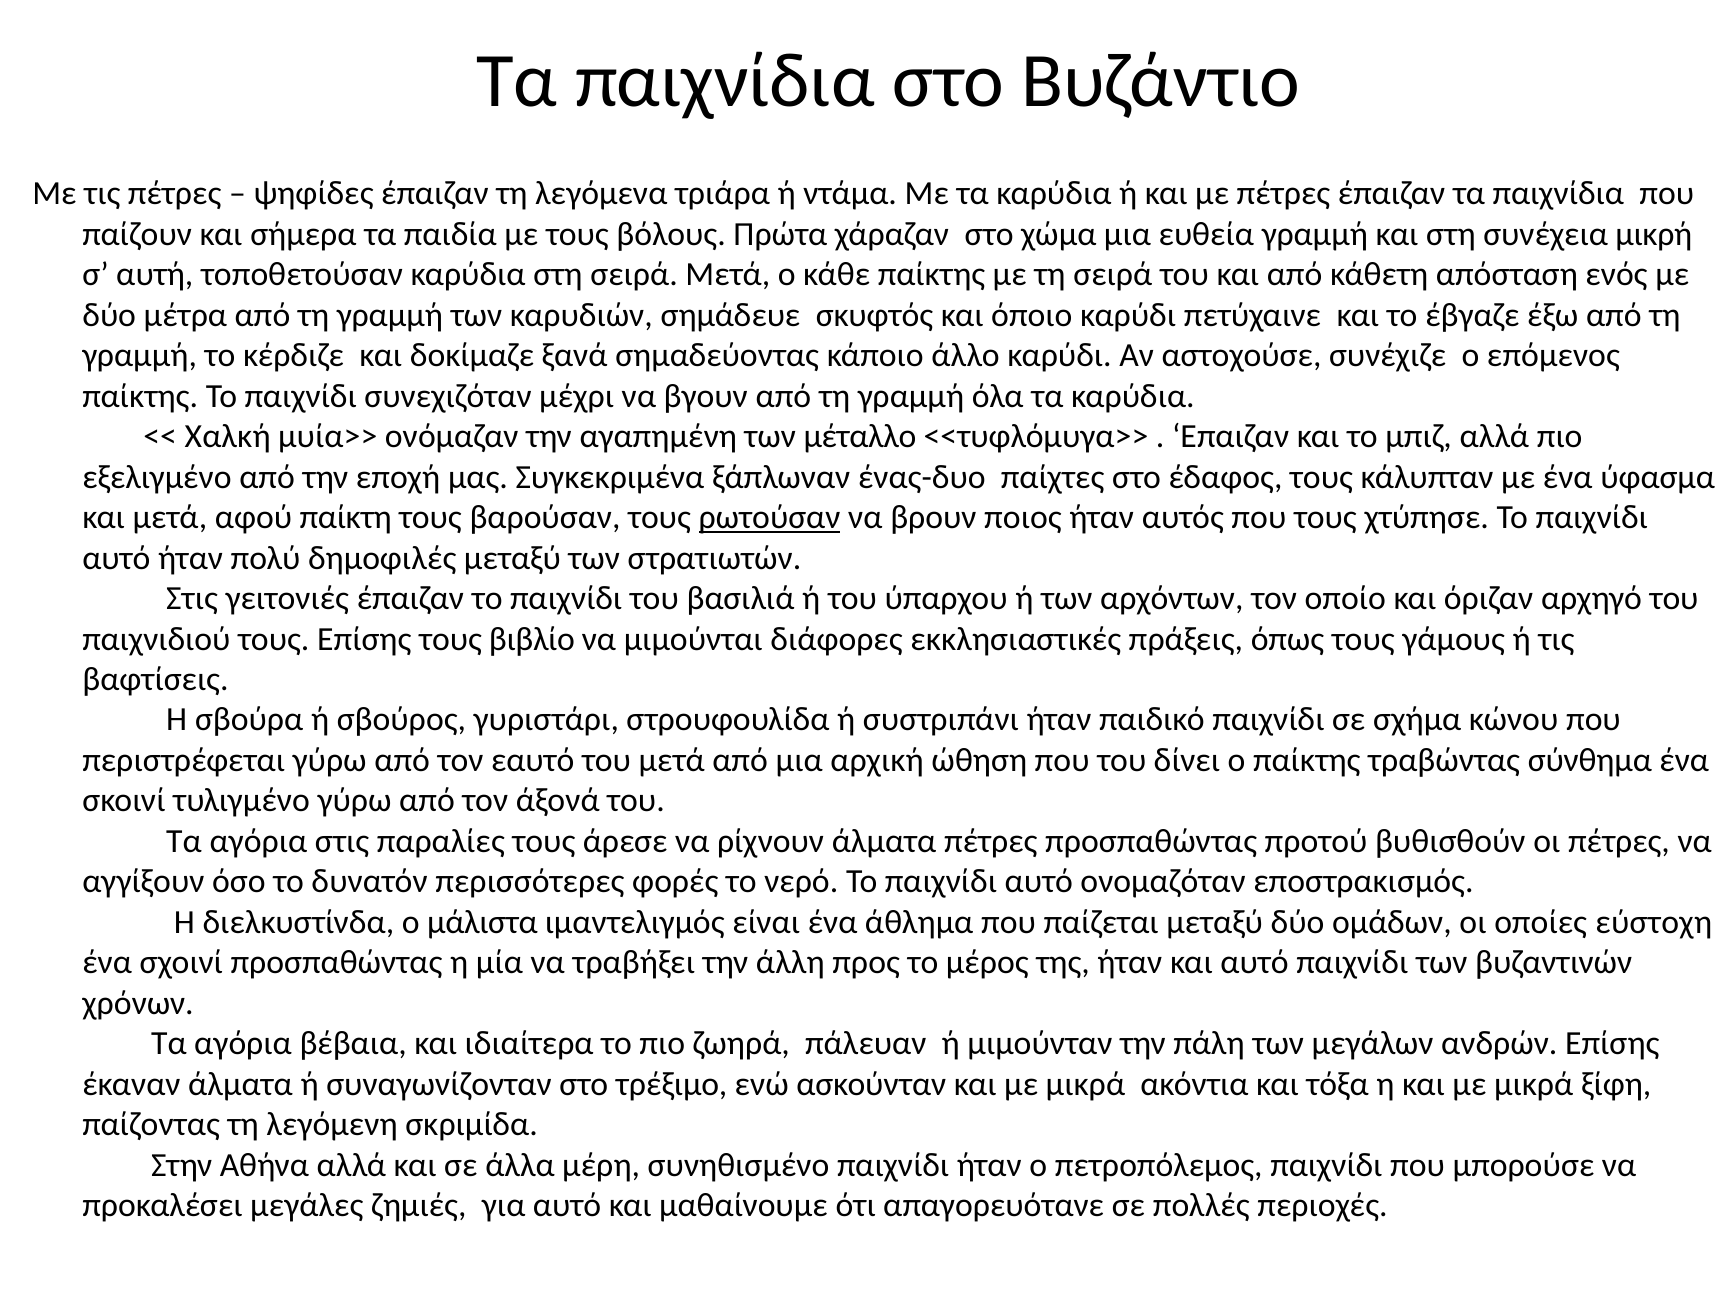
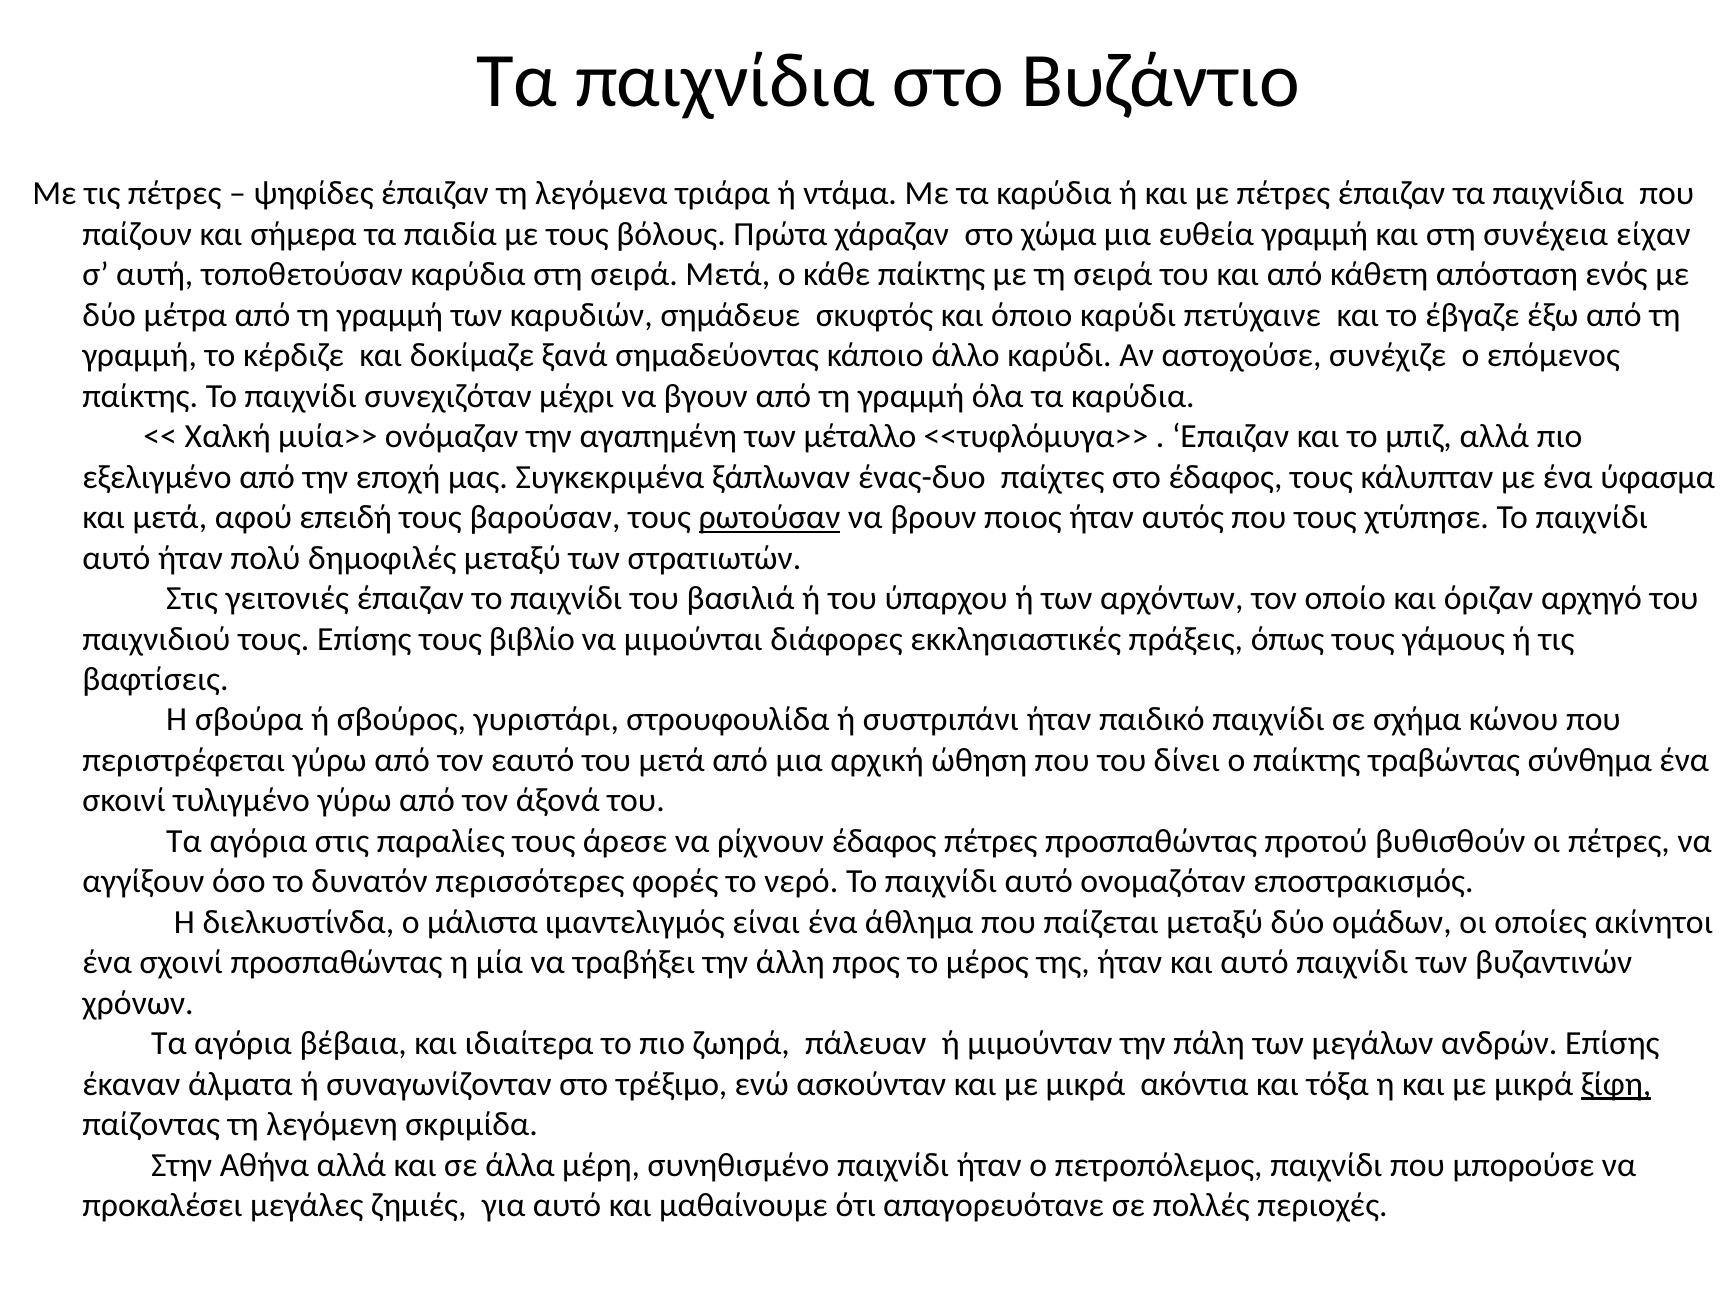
μικρή: μικρή -> είχαν
παίκτη: παίκτη -> επειδή
ρίχνουν άλματα: άλματα -> έδαφος
εύστοχη: εύστοχη -> ακίνητοι
ξίφη underline: none -> present
